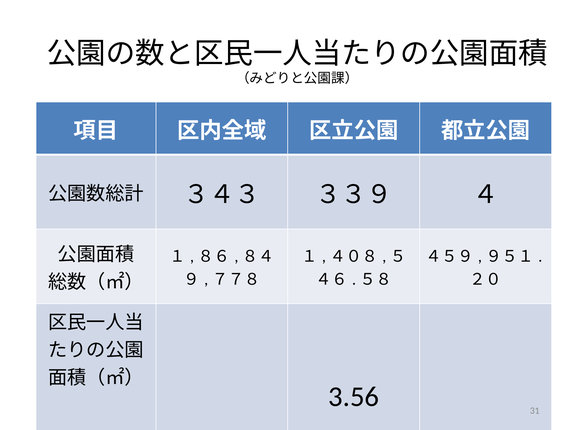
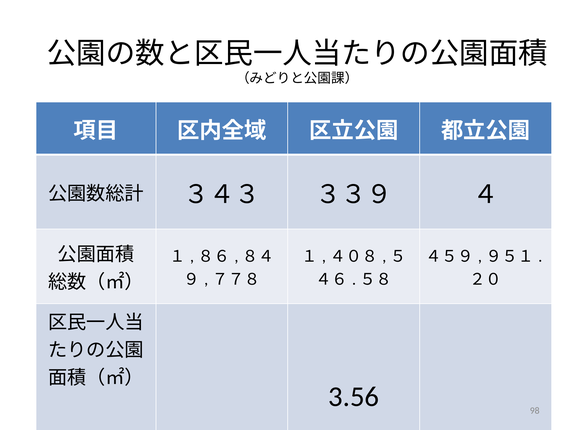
31: 31 -> 98
